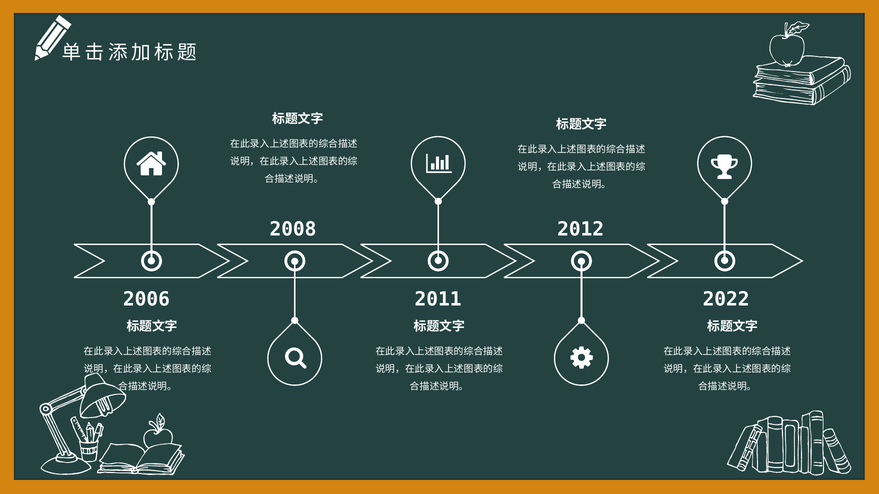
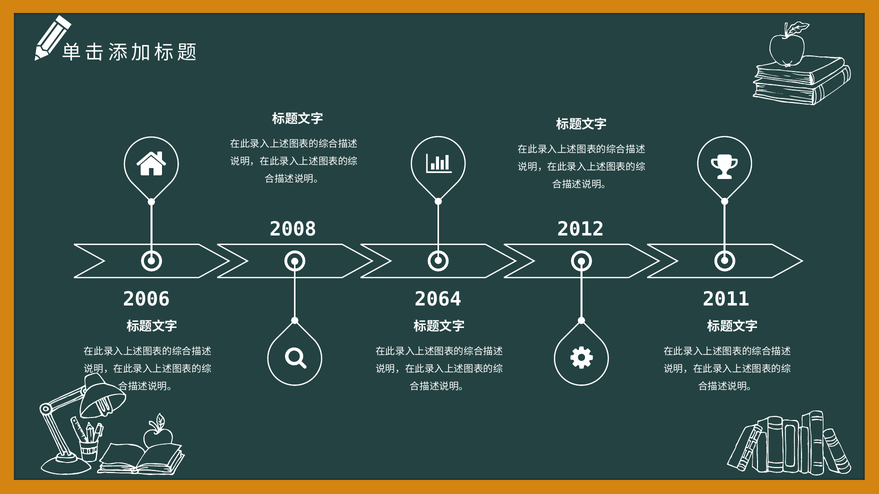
2011: 2011 -> 2064
2022: 2022 -> 2011
